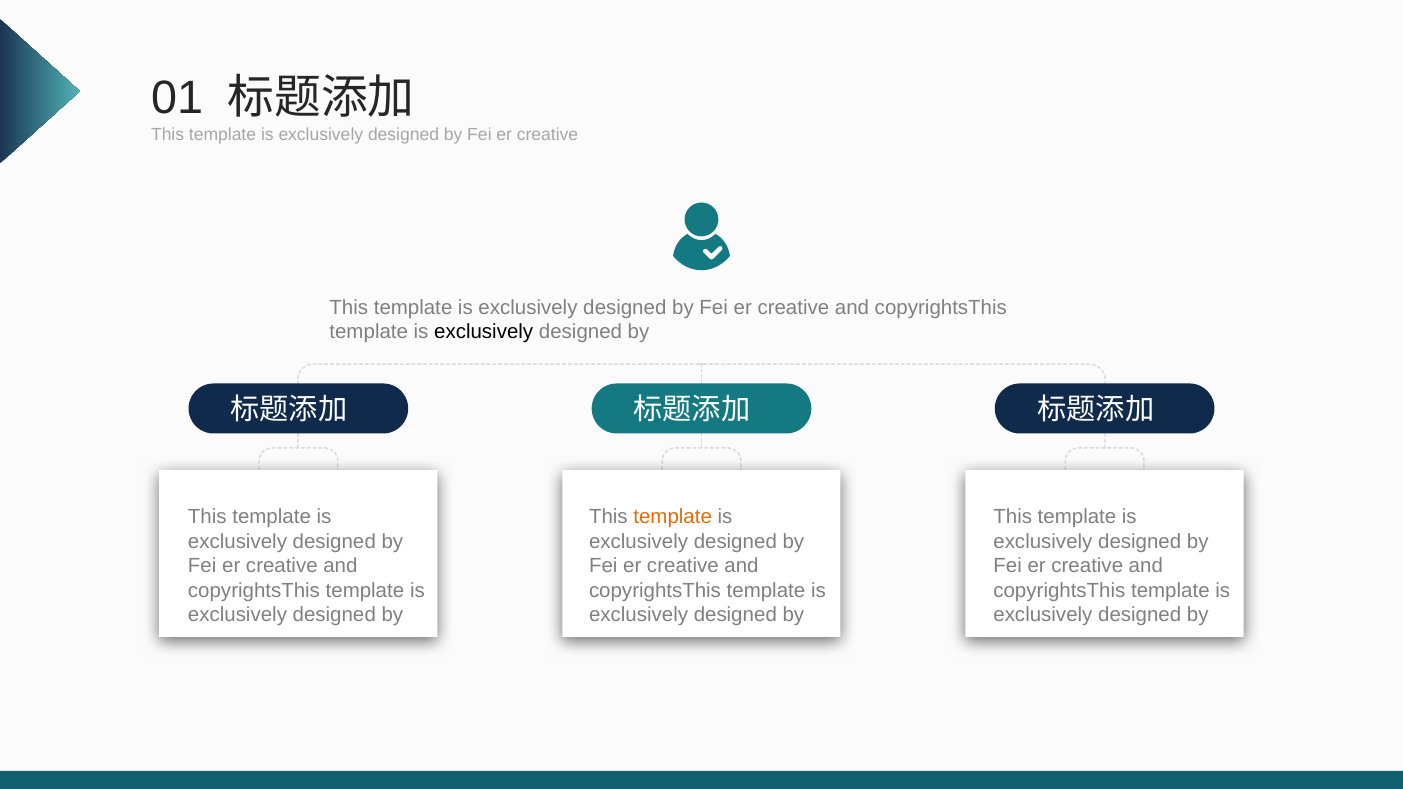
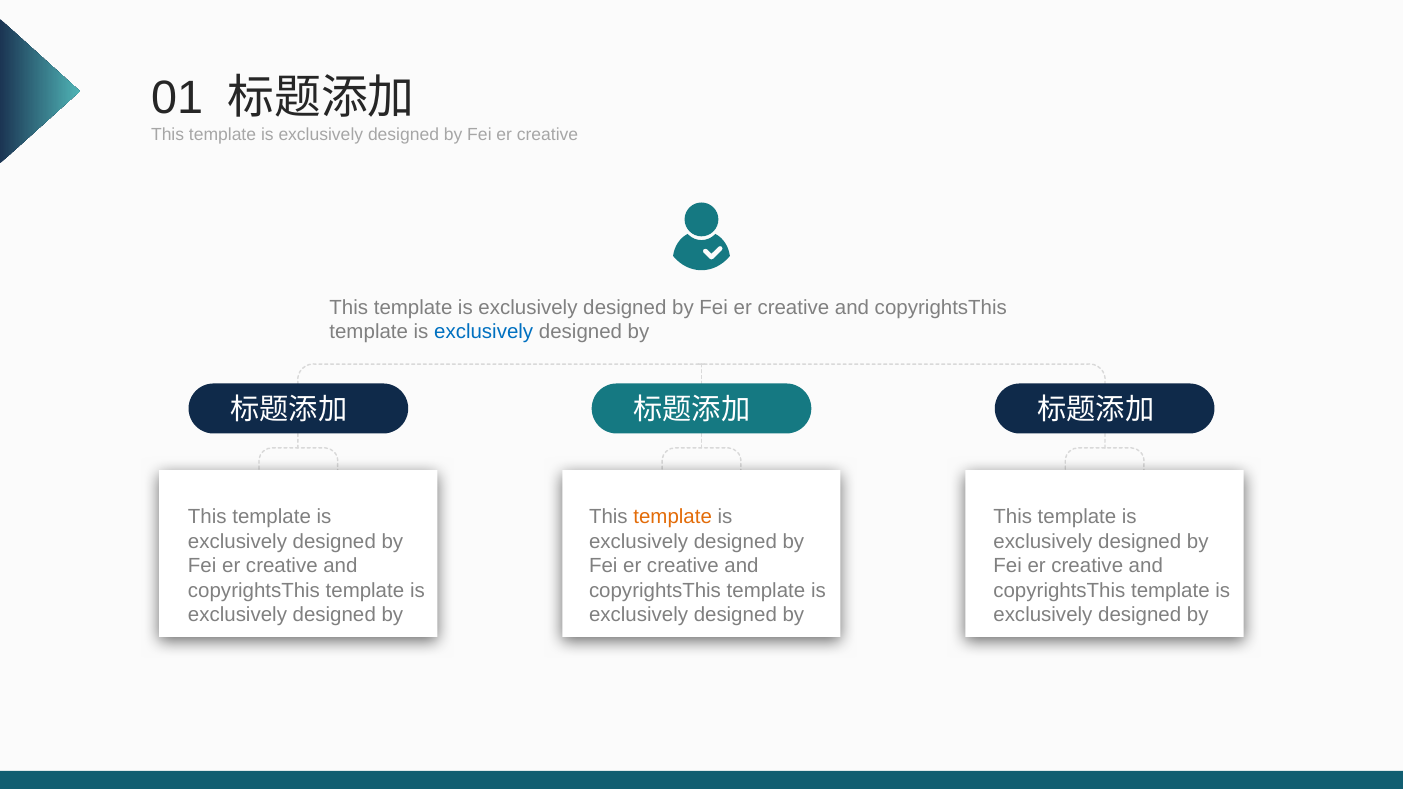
exclusively at (484, 332) colour: black -> blue
